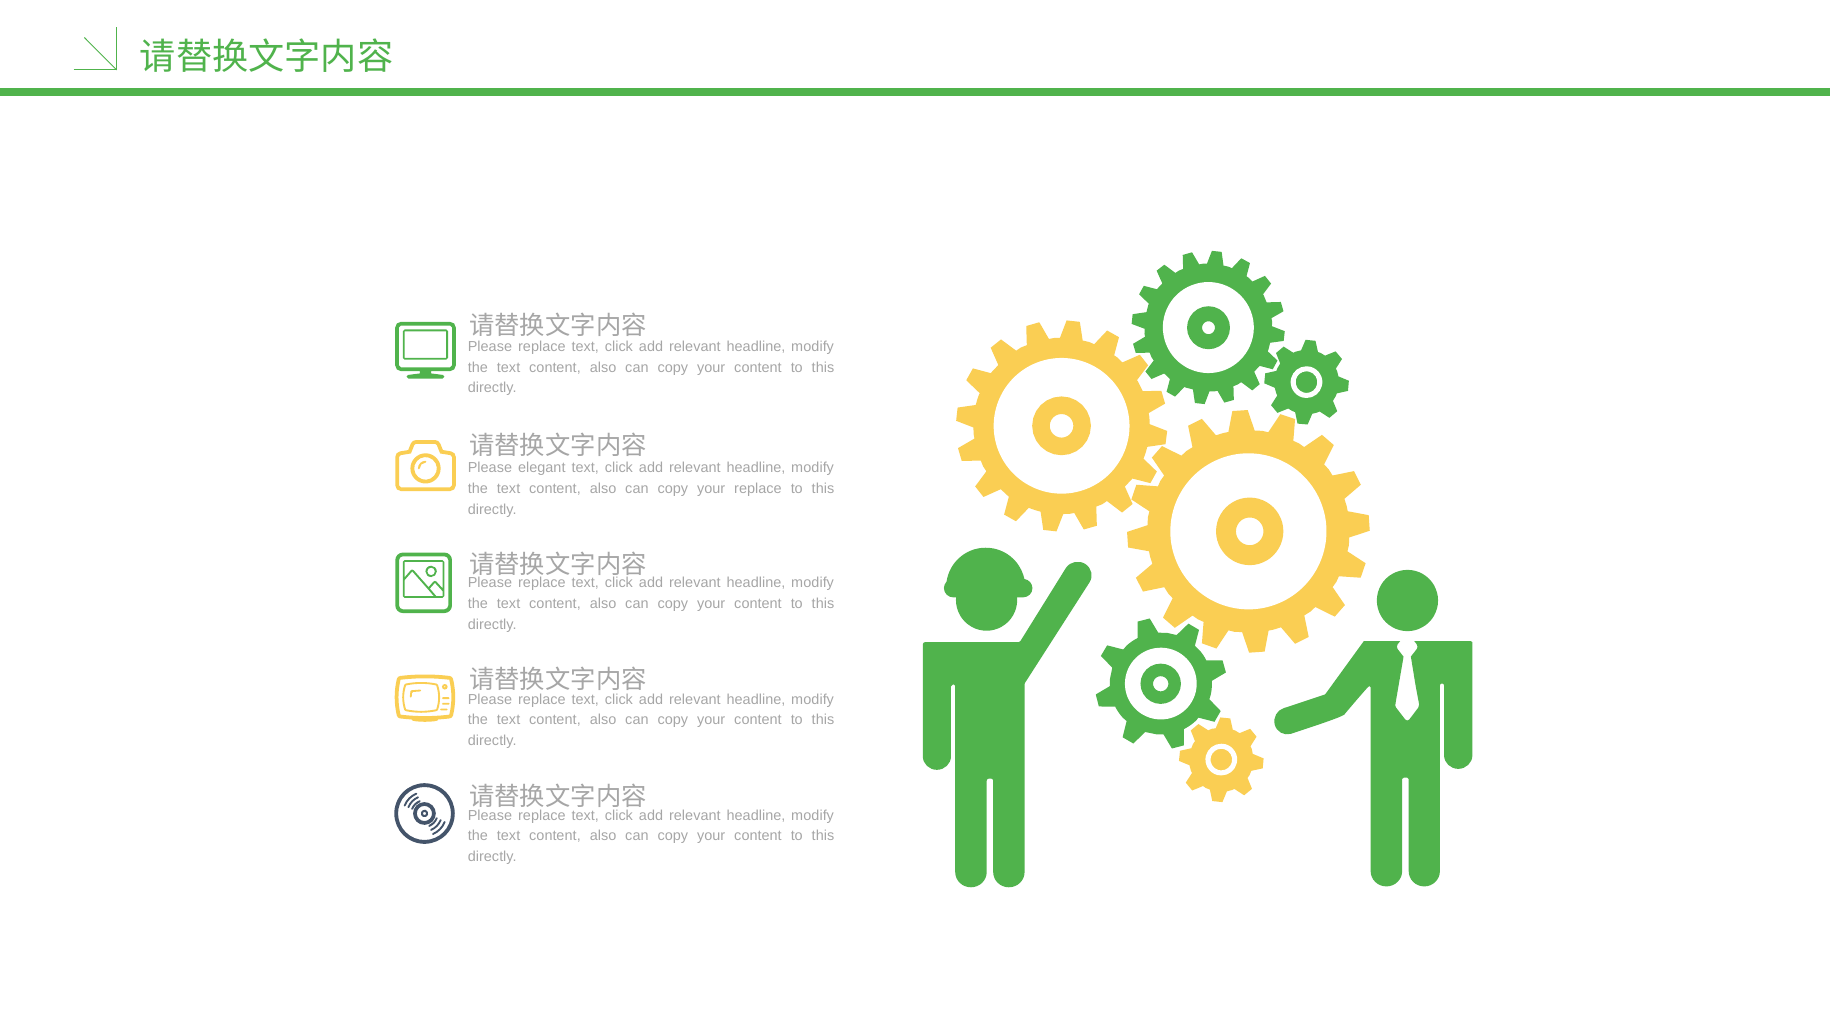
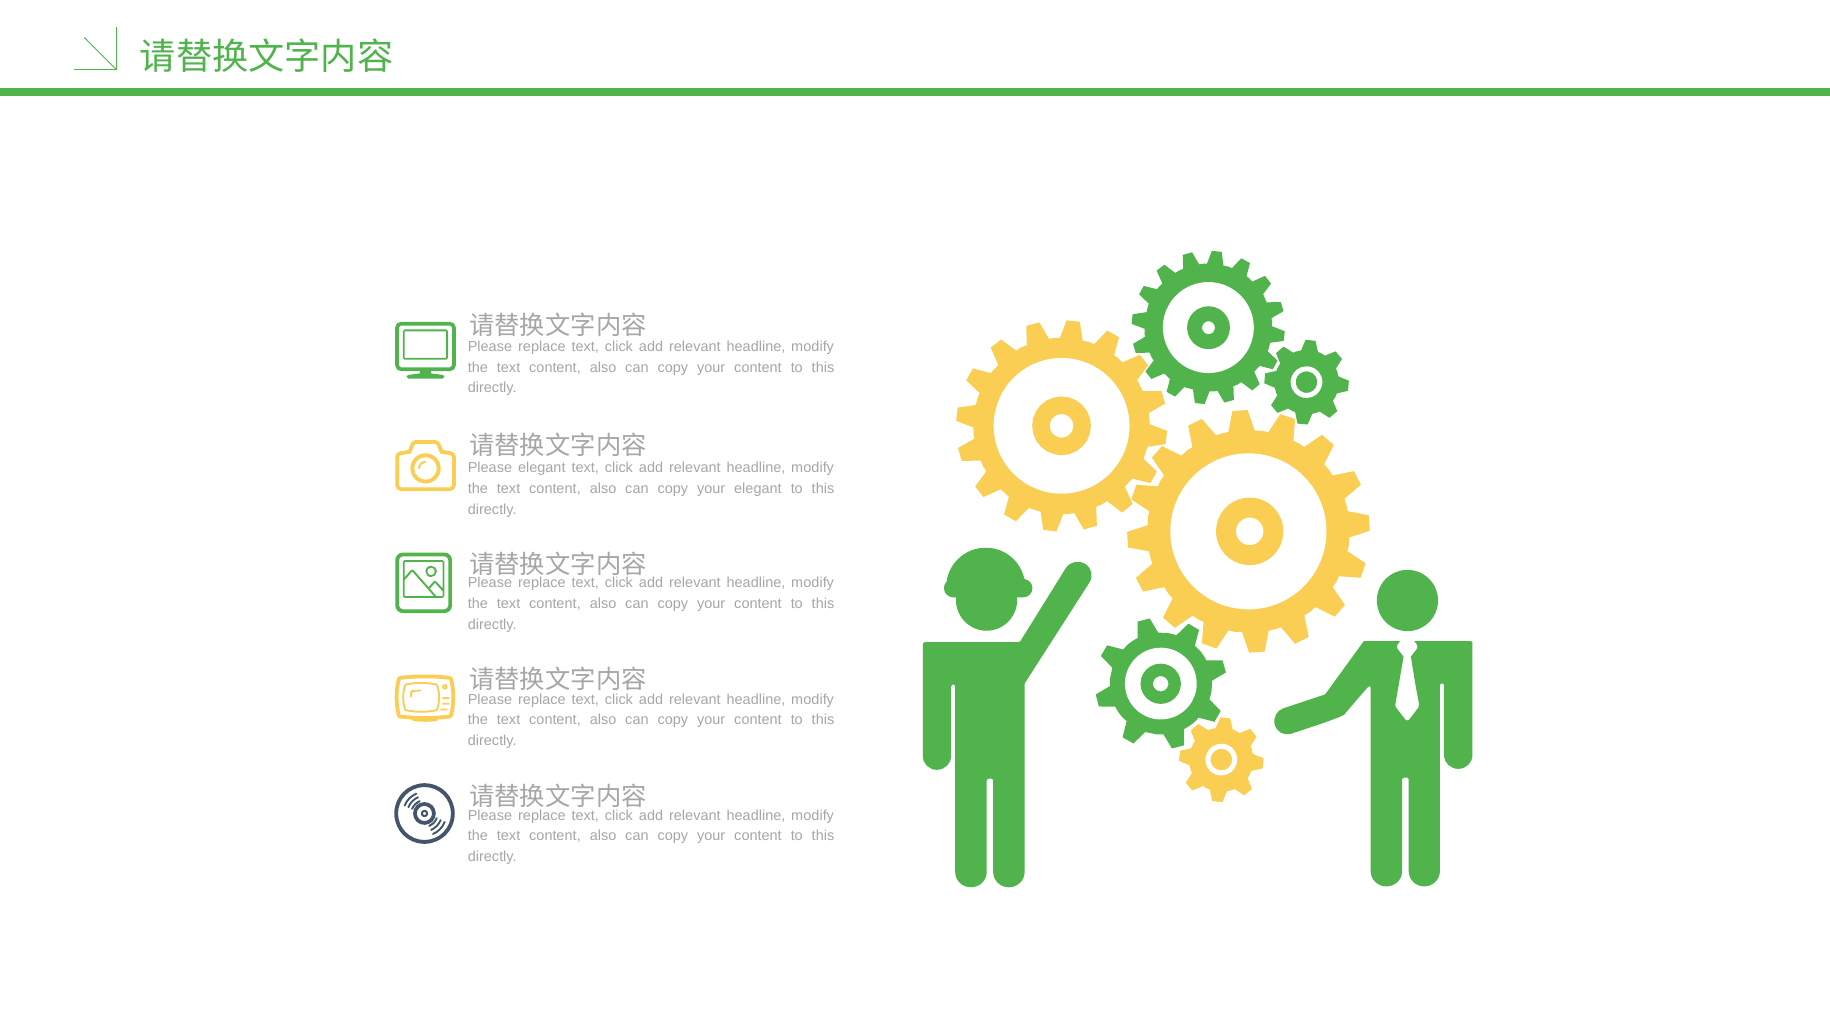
your replace: replace -> elegant
